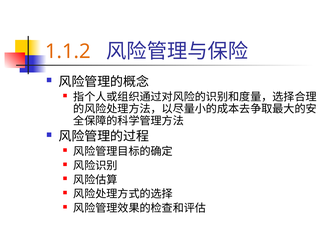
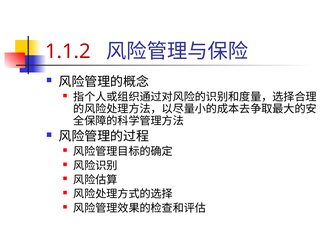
1.1.2 colour: orange -> red
